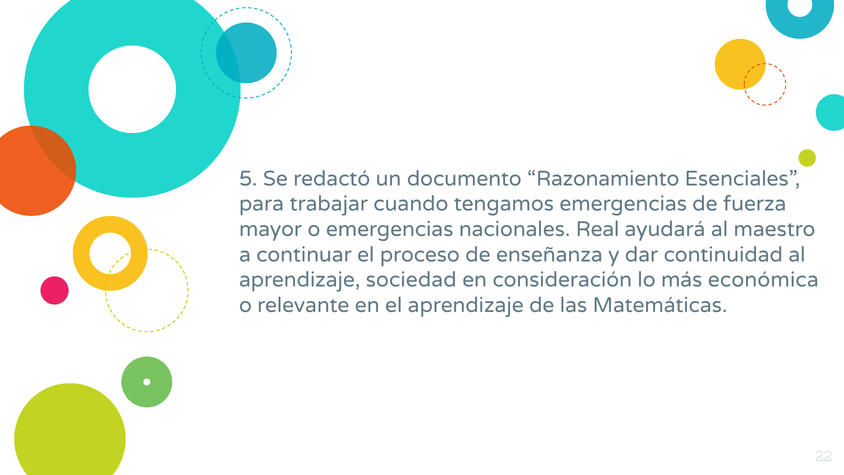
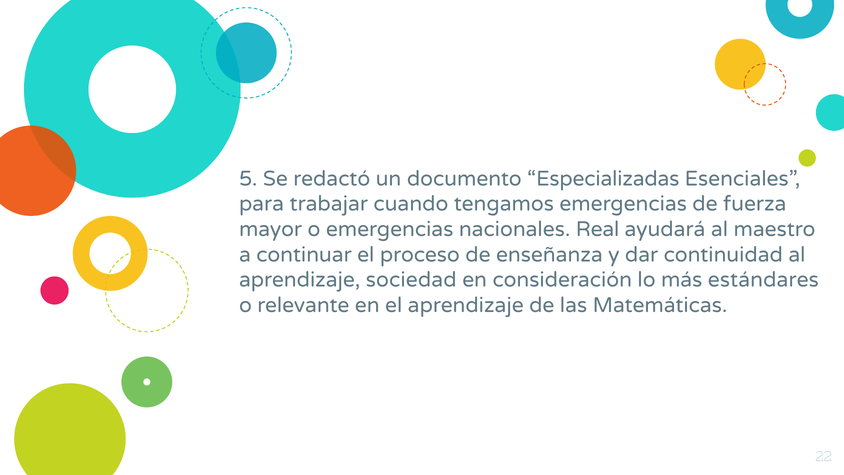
Razonamiento: Razonamiento -> Especializadas
económica: económica -> estándares
